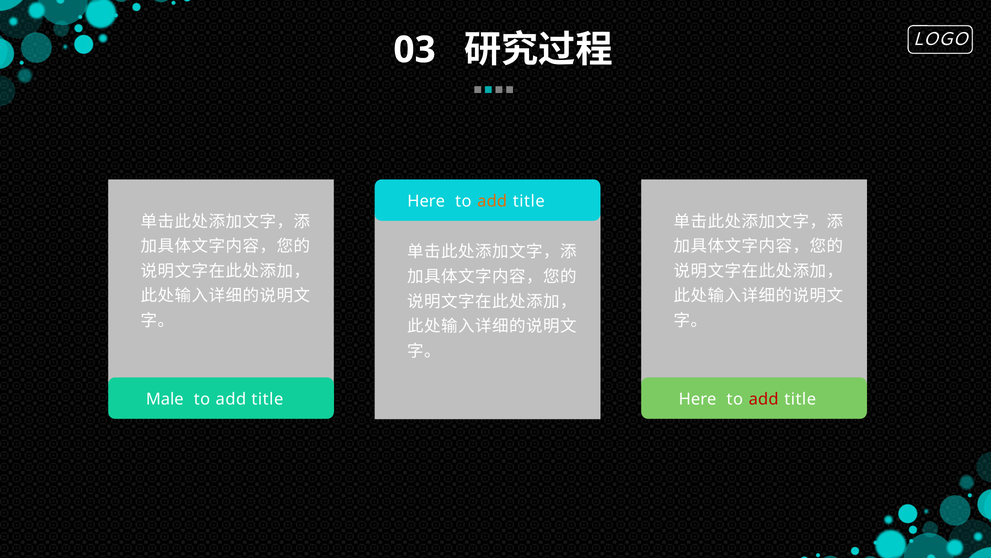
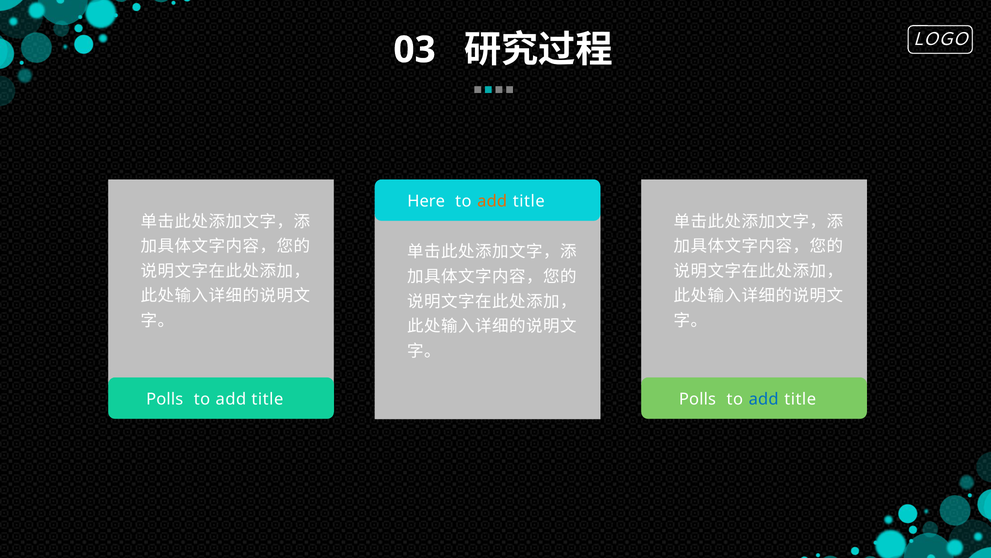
Male at (165, 399): Male -> Polls
Here at (698, 399): Here -> Polls
add at (764, 399) colour: red -> blue
